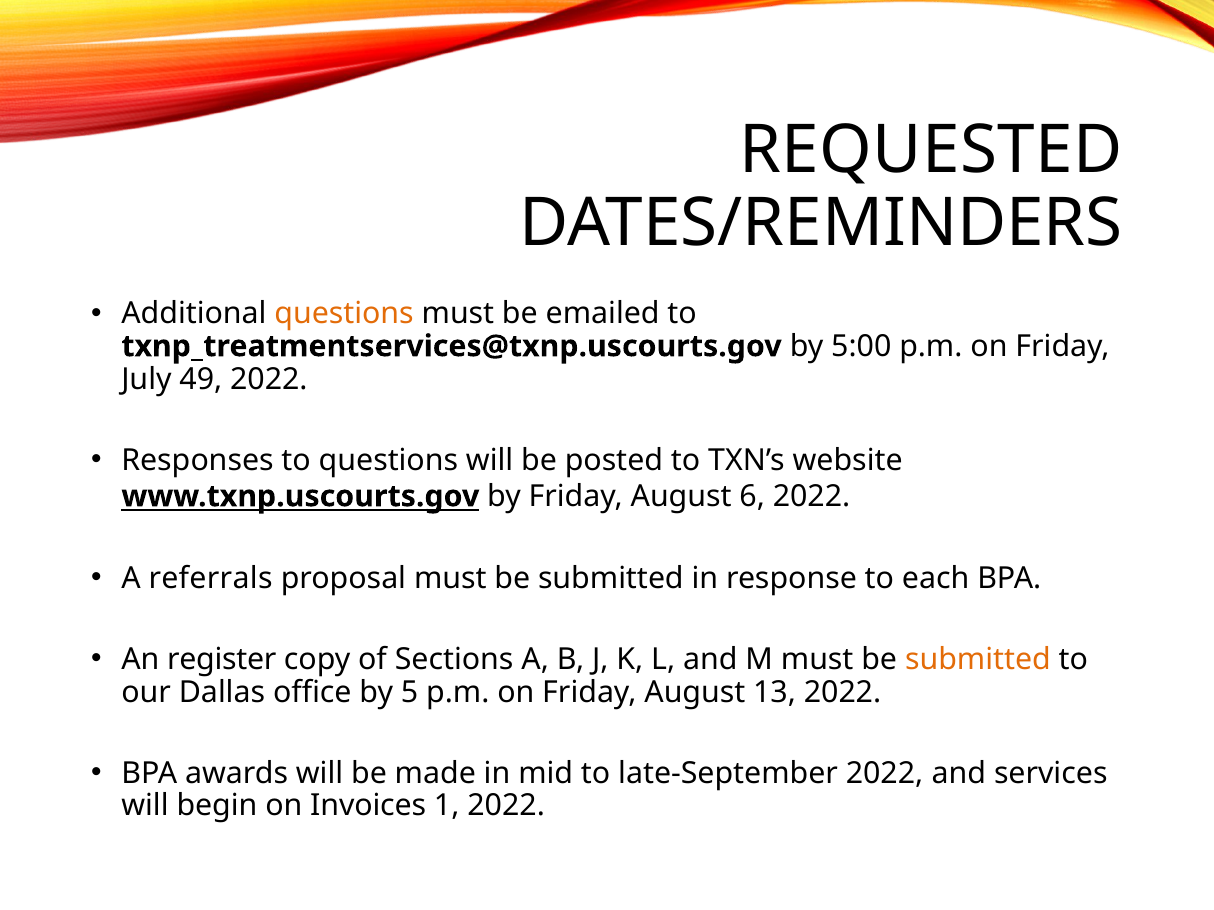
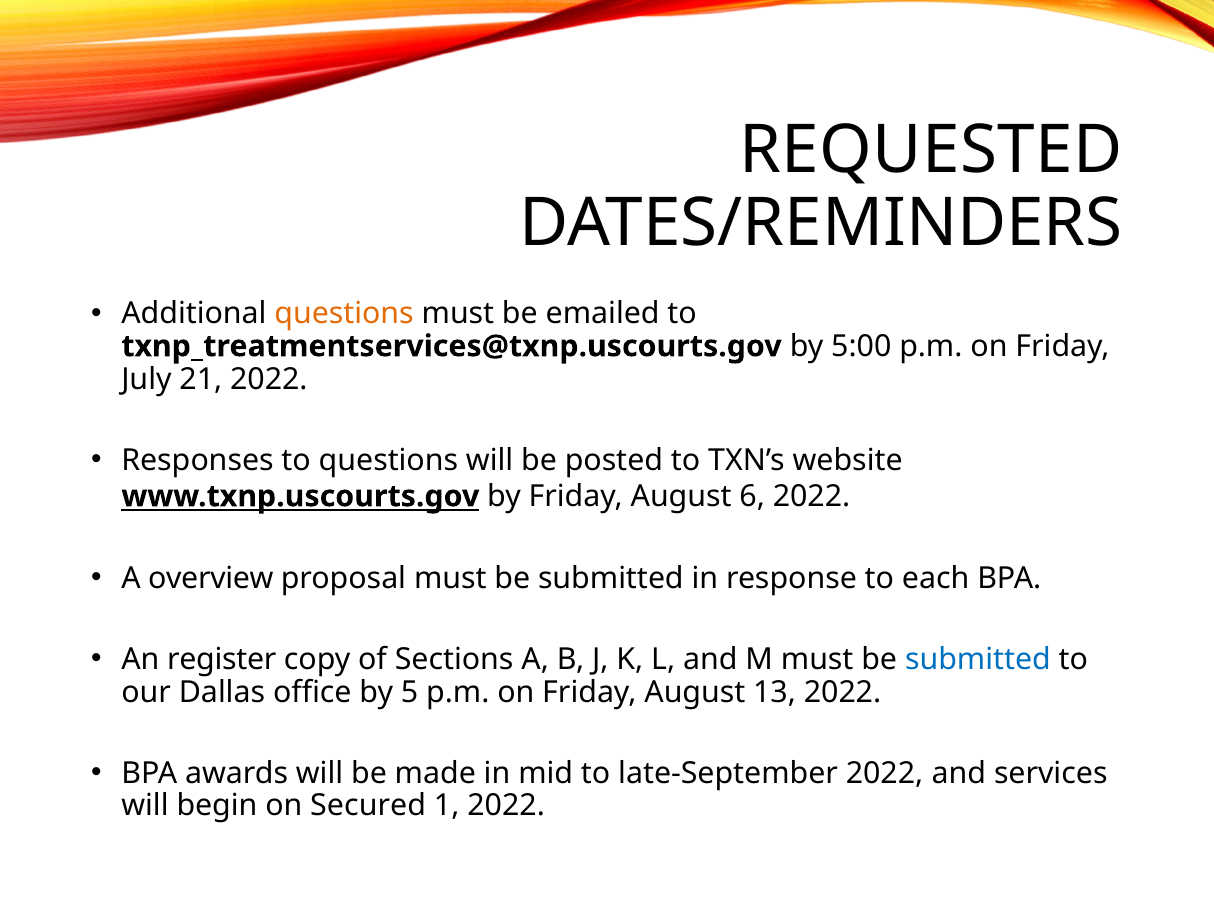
49: 49 -> 21
referrals: referrals -> overview
submitted at (978, 660) colour: orange -> blue
Invoices: Invoices -> Secured
